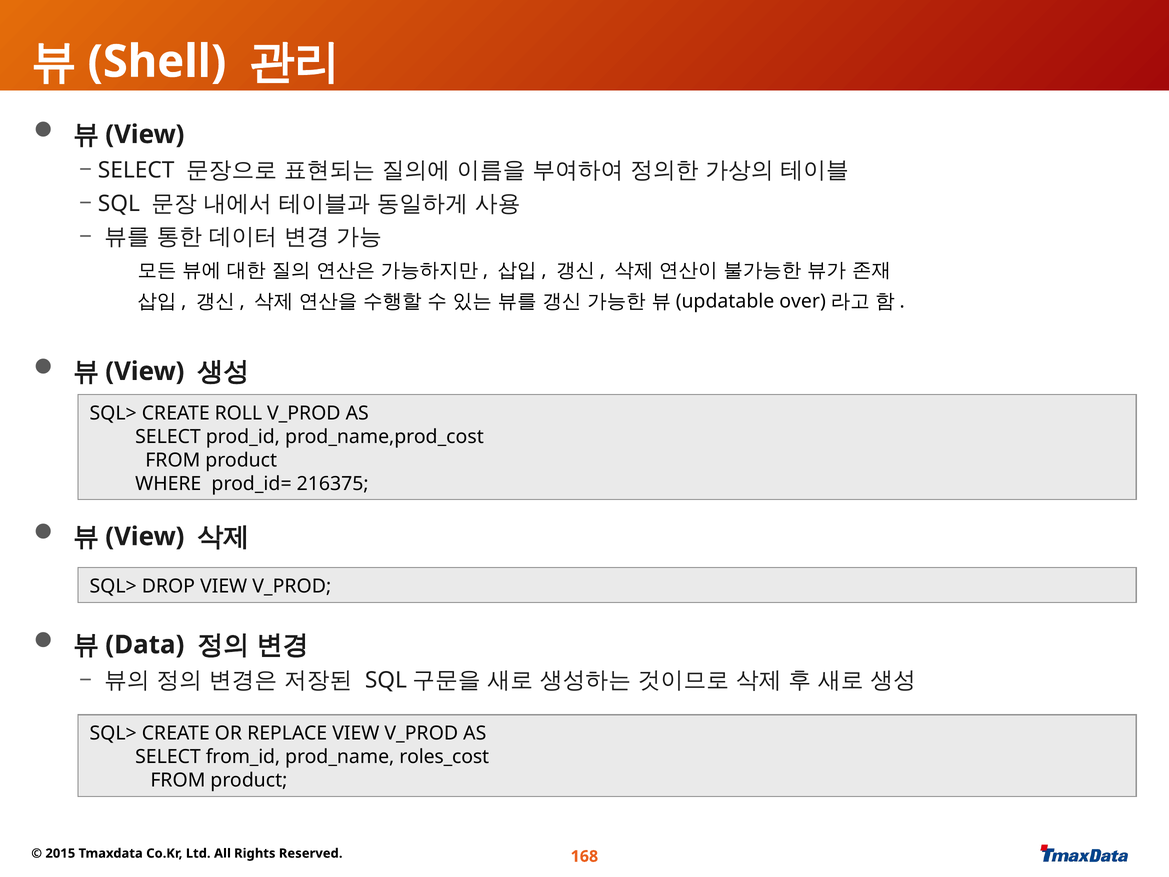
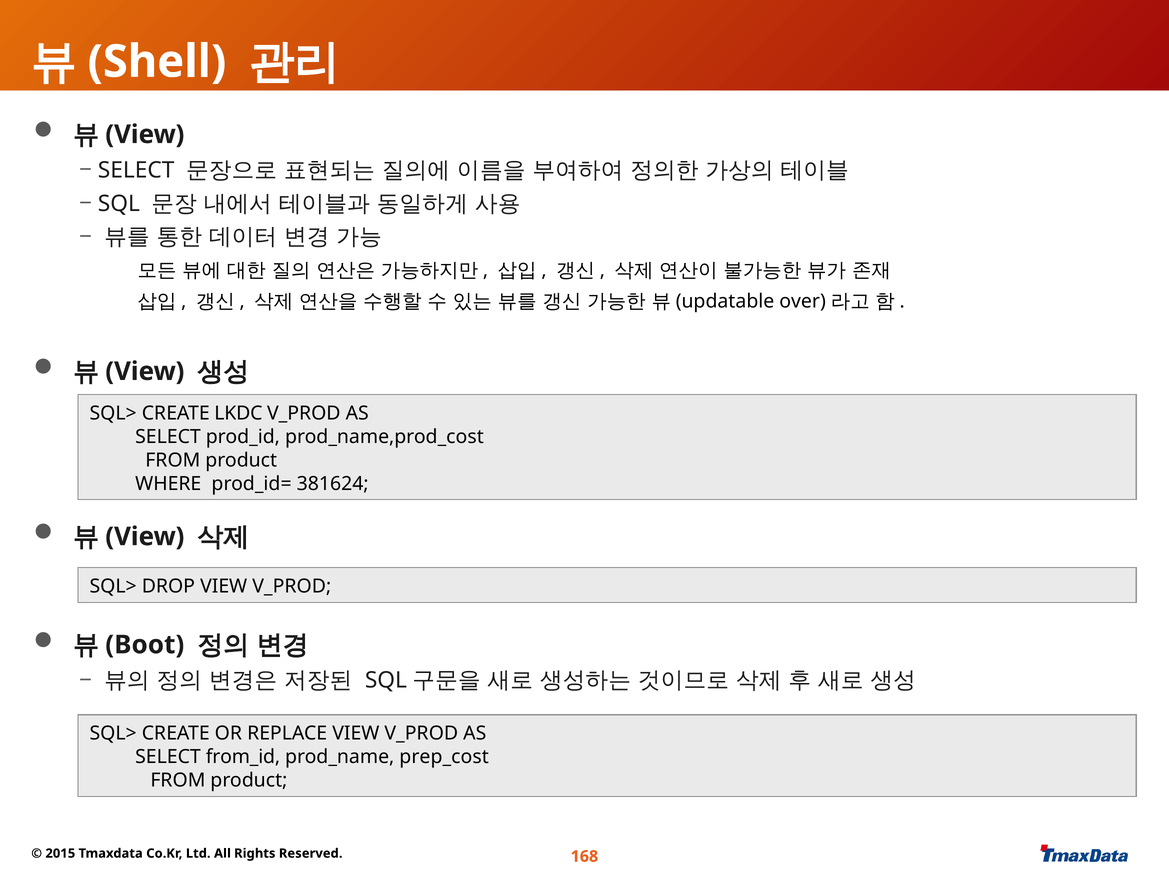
ROLL: ROLL -> LKDC
216375: 216375 -> 381624
Data: Data -> Boot
roles_cost: roles_cost -> prep_cost
